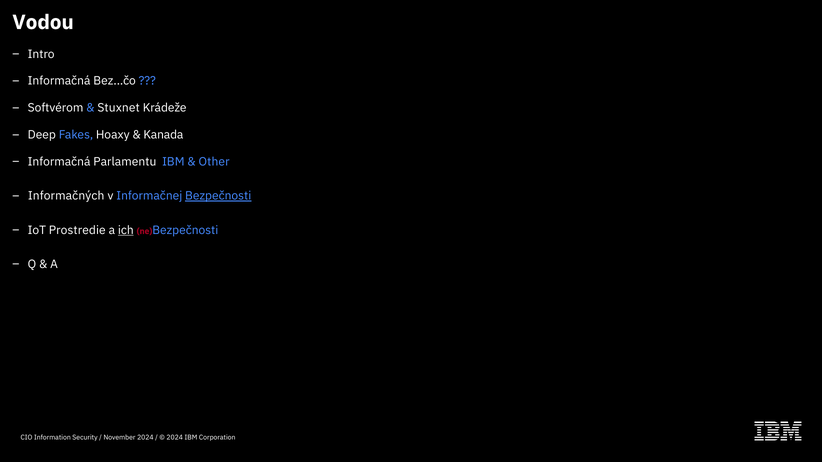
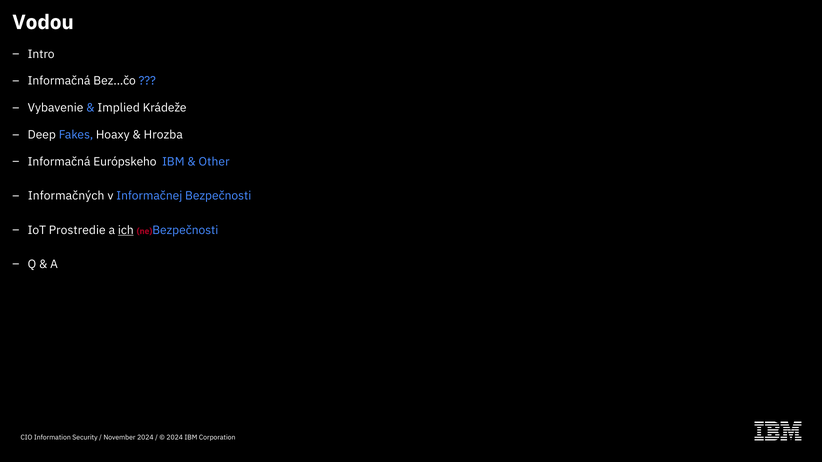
Softvérom: Softvérom -> Vybavenie
Stuxnet: Stuxnet -> Implied
Kanada: Kanada -> Hrozba
Parlamentu: Parlamentu -> Európskeho
Bezpečnosti at (218, 196) underline: present -> none
